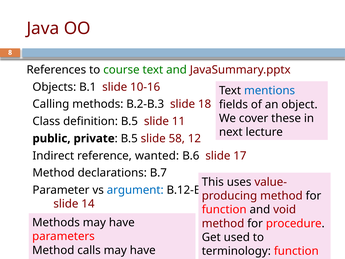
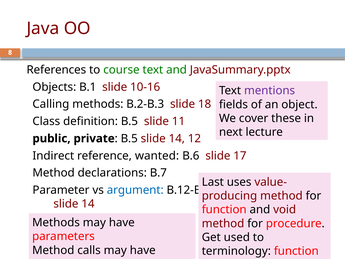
mentions colour: blue -> purple
B.5 slide 58: 58 -> 14
This: This -> Last
